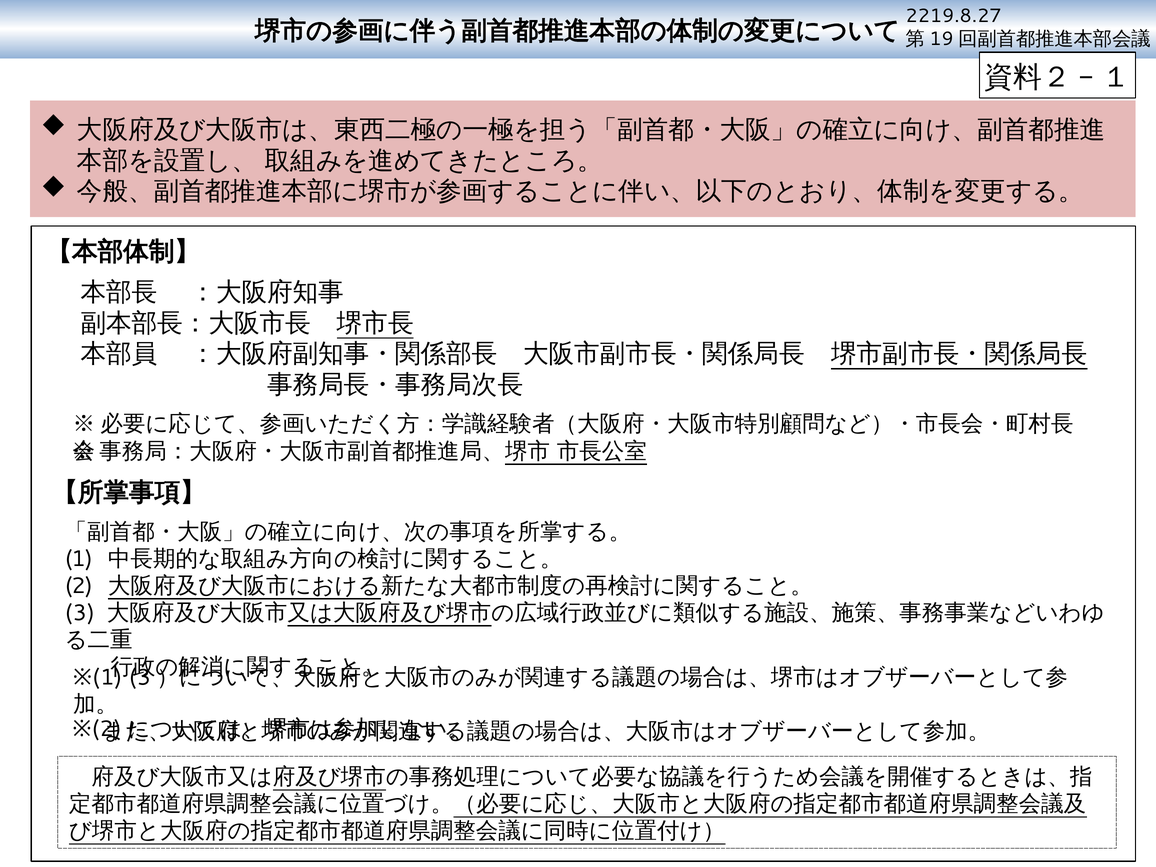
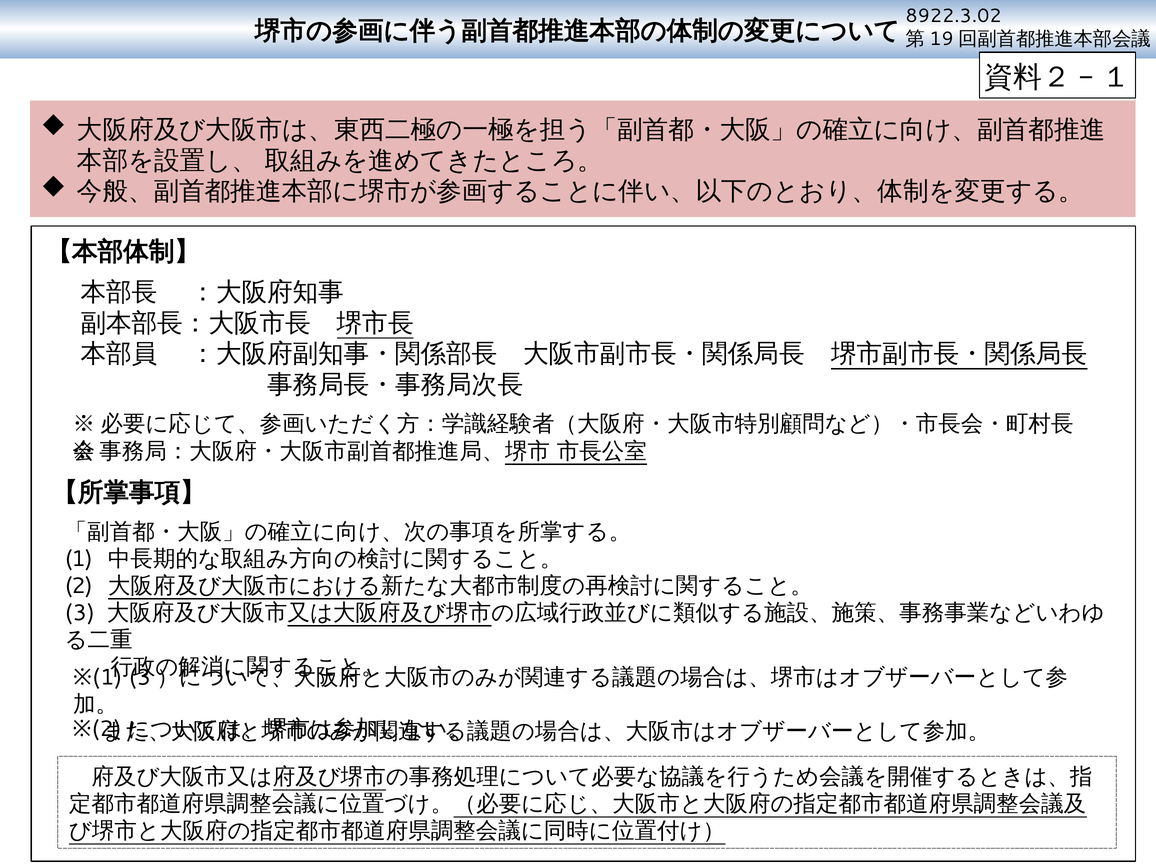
2219.8.27: 2219.8.27 -> 8922.3.02
